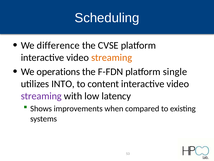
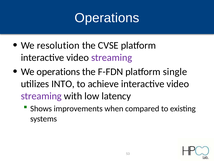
Scheduling at (107, 18): Scheduling -> Operations
difference: difference -> resolution
streaming at (112, 57) colour: orange -> purple
content: content -> achieve
